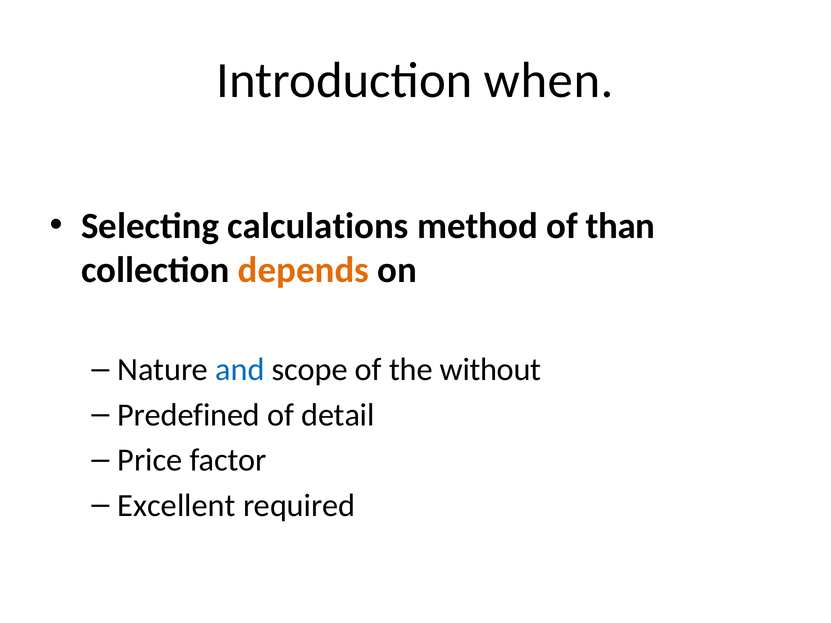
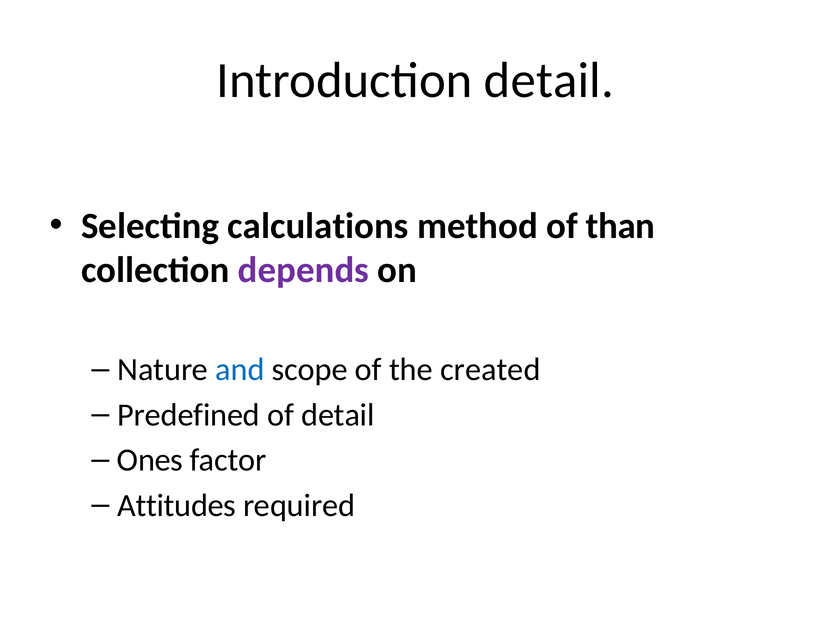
Introduction when: when -> detail
depends colour: orange -> purple
without: without -> created
Price: Price -> Ones
Excellent: Excellent -> Attitudes
